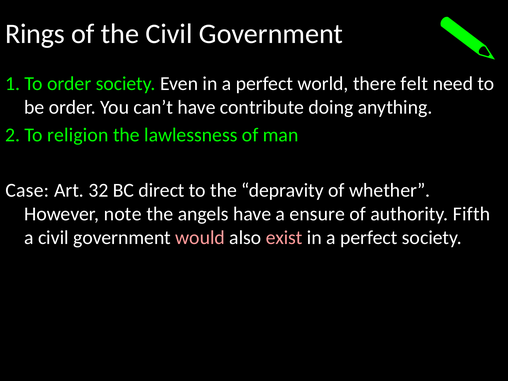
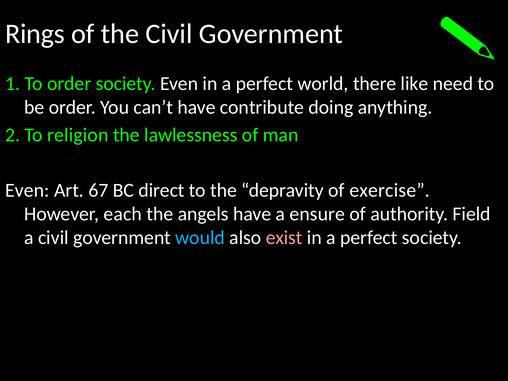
felt: felt -> like
Case at (27, 190): Case -> Even
32: 32 -> 67
whether: whether -> exercise
note: note -> each
Fifth: Fifth -> Field
would colour: pink -> light blue
